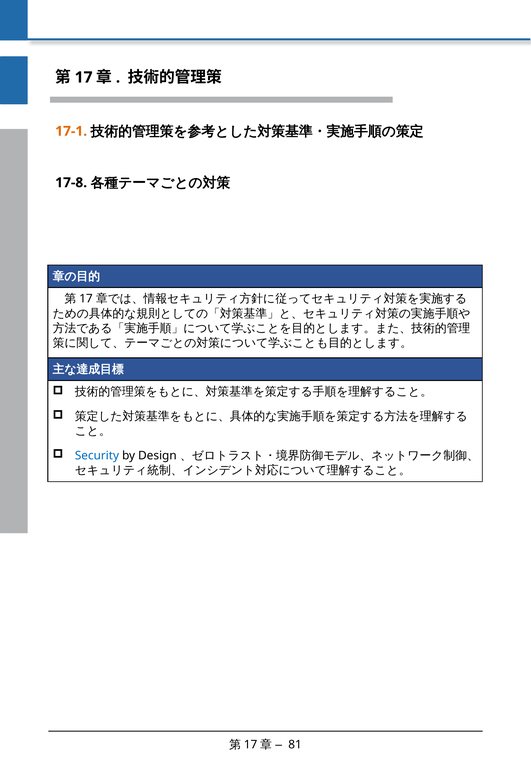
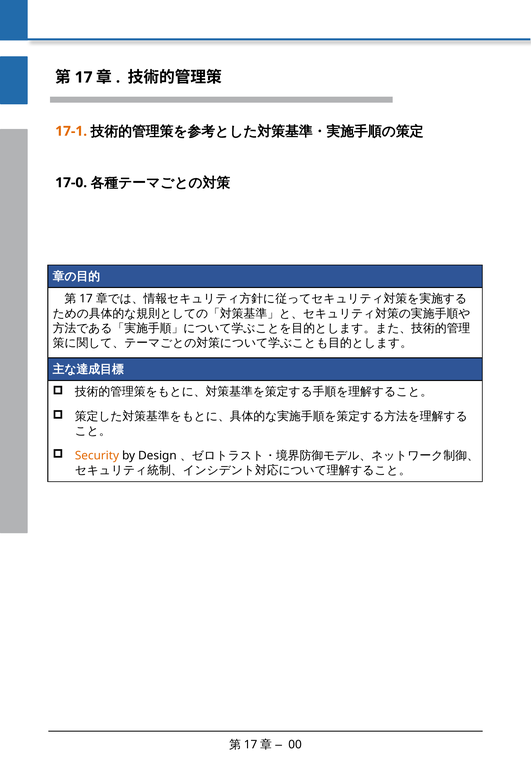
17-8: 17-8 -> 17-0
Security colour: blue -> orange
81: 81 -> 00
